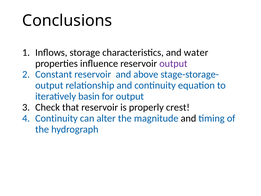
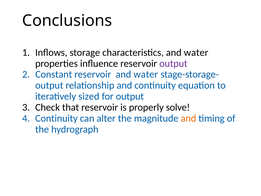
reservoir and above: above -> water
basin: basin -> sized
crest: crest -> solve
and at (188, 118) colour: black -> orange
